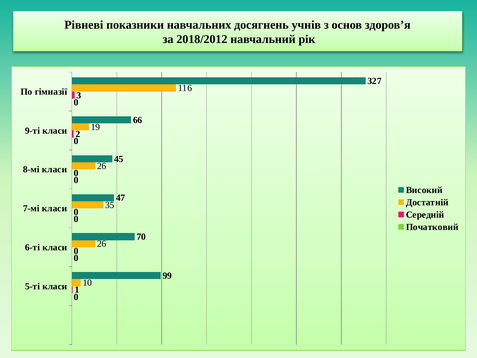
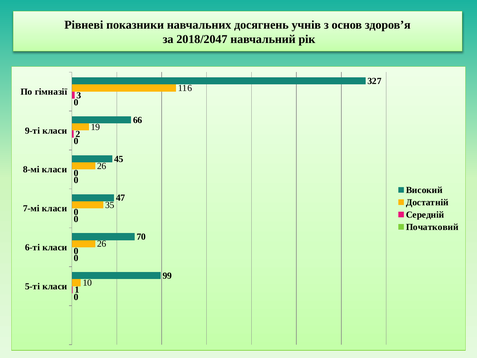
2018/2012: 2018/2012 -> 2018/2047
